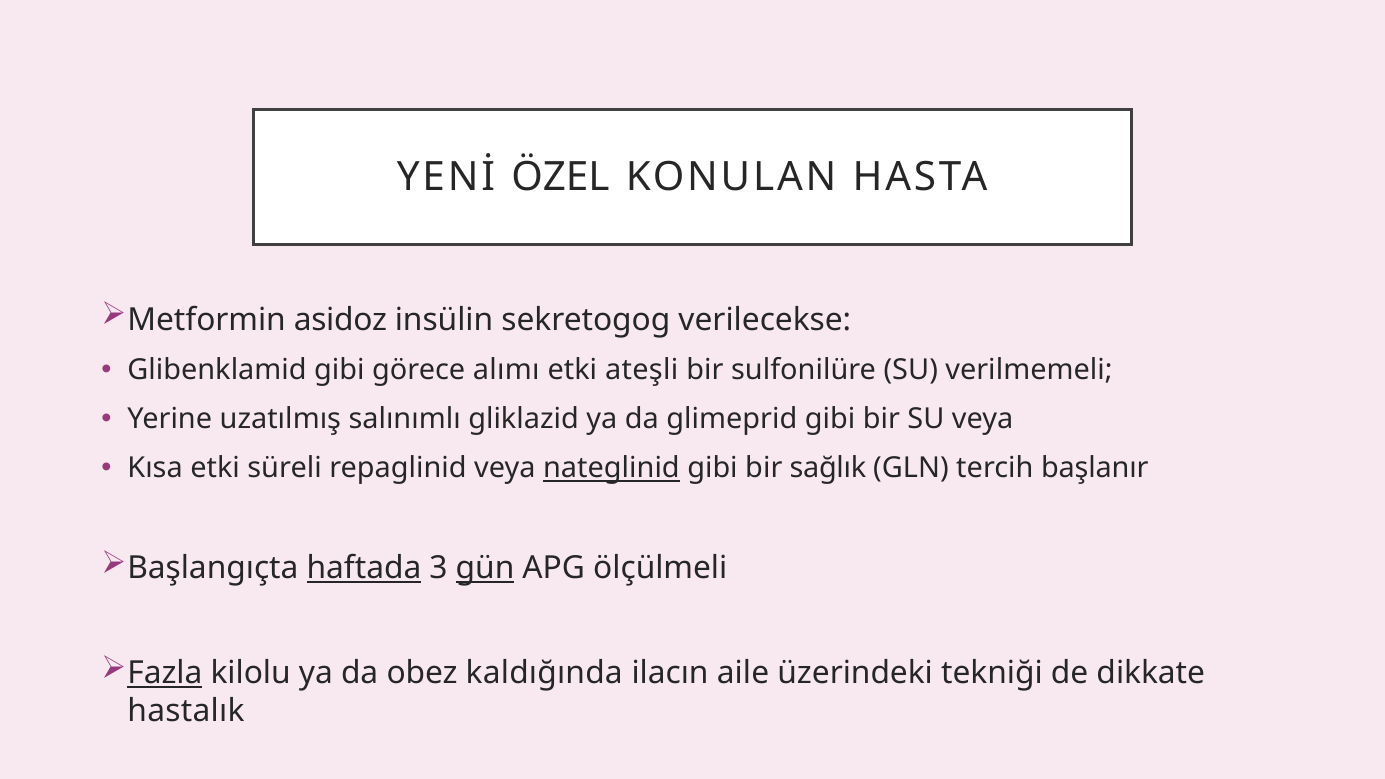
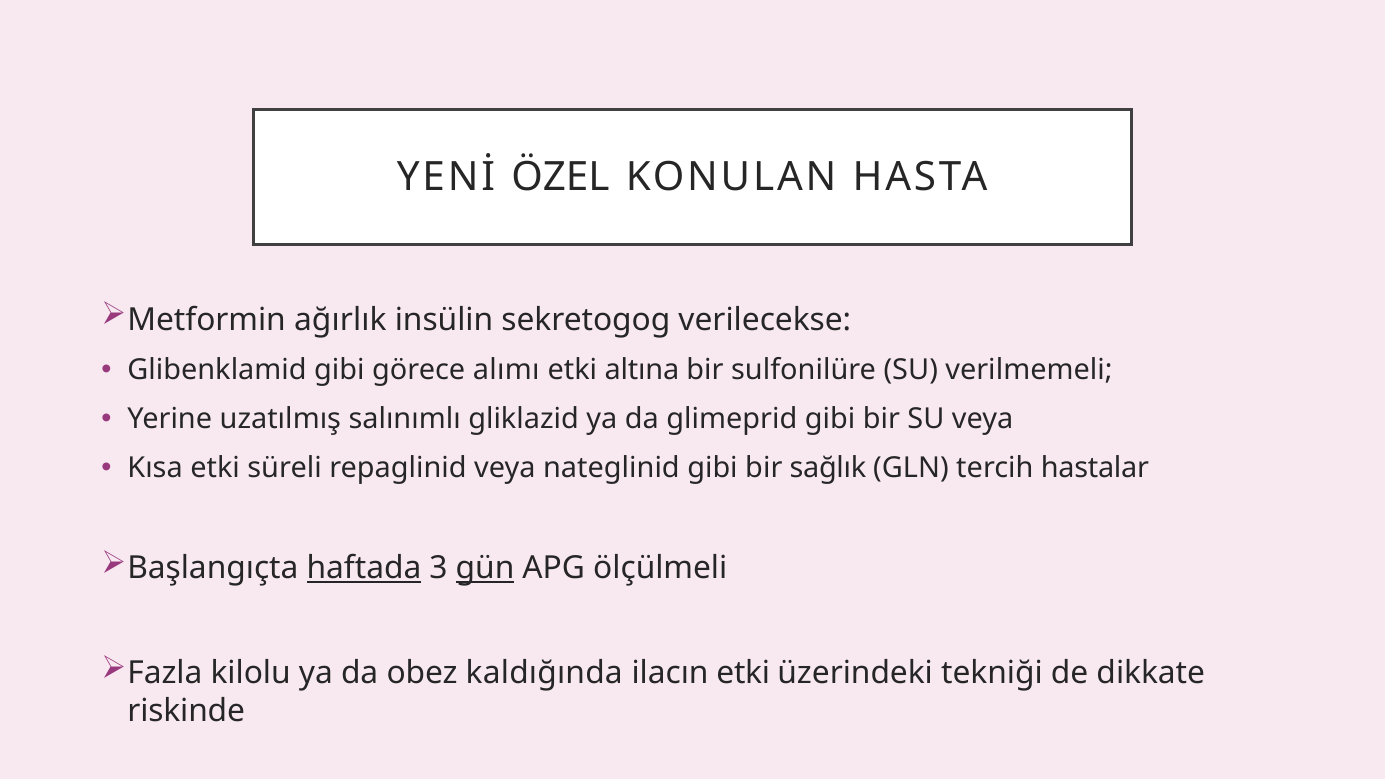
asidoz: asidoz -> ağırlık
ateşli: ateşli -> altına
nateglinid underline: present -> none
başlanır: başlanır -> hastalar
Fazla underline: present -> none
ilacın aile: aile -> etki
hastalık: hastalık -> riskinde
